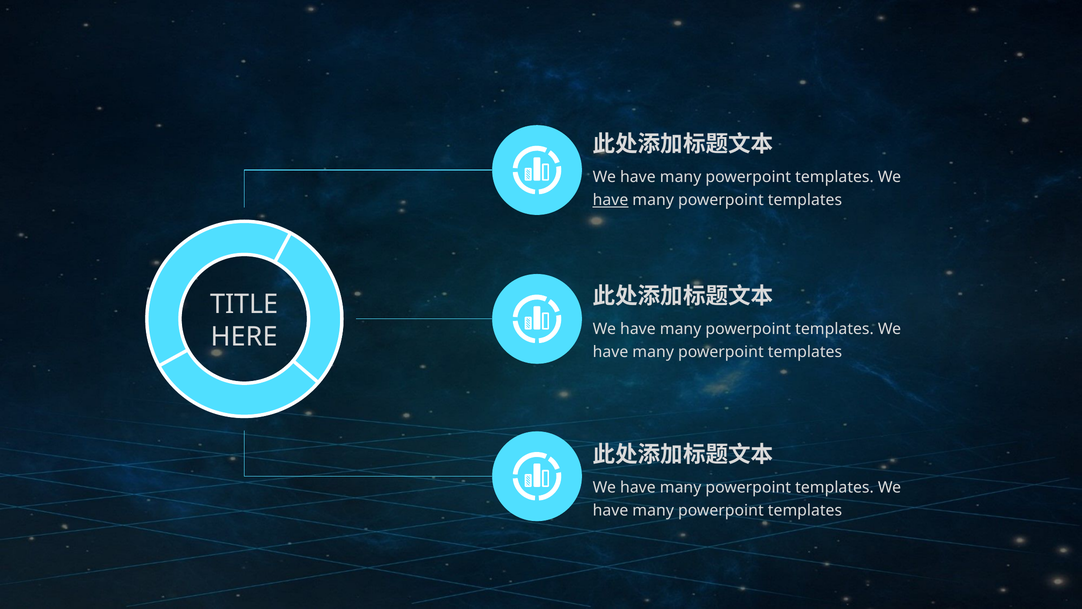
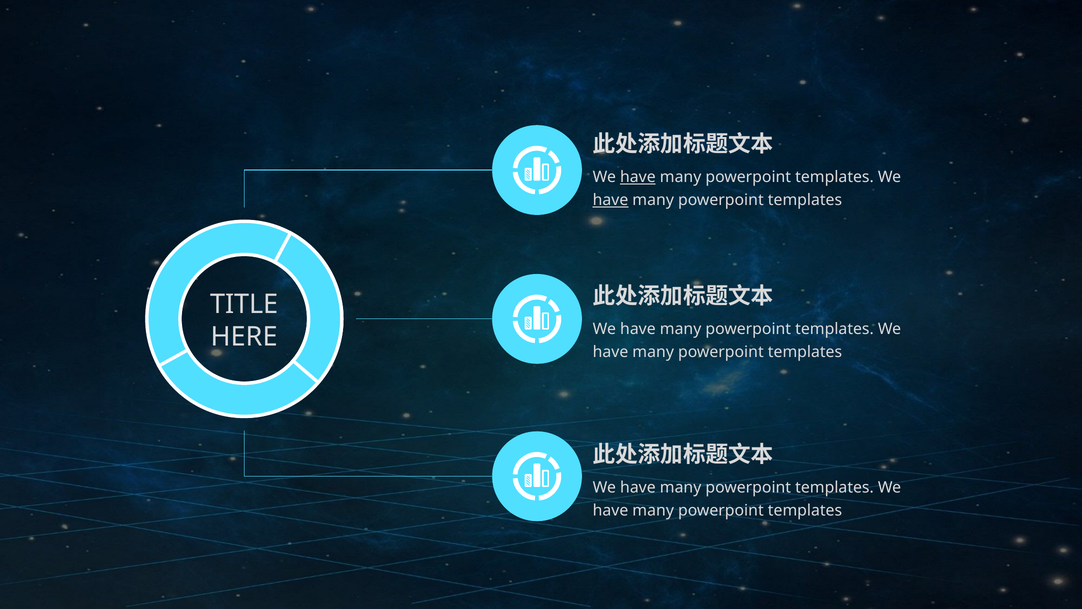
have at (638, 177) underline: none -> present
